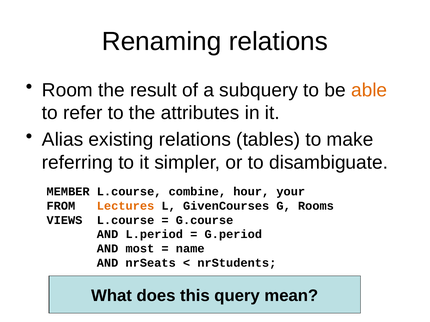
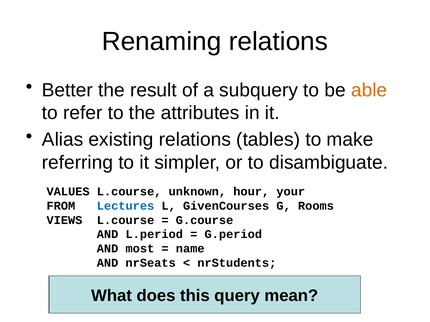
Room: Room -> Better
MEMBER: MEMBER -> VALUES
combine: combine -> unknown
Lectures at (126, 206) colour: orange -> blue
